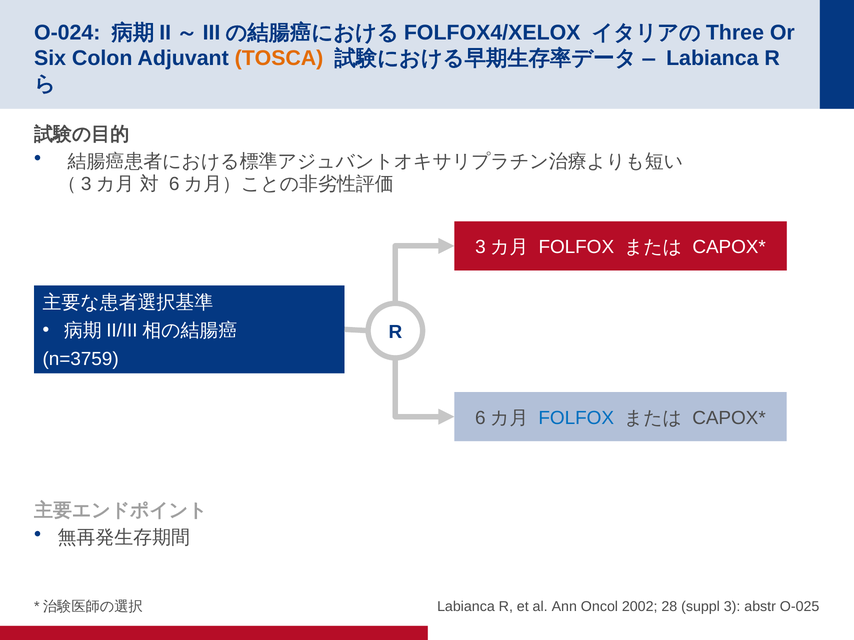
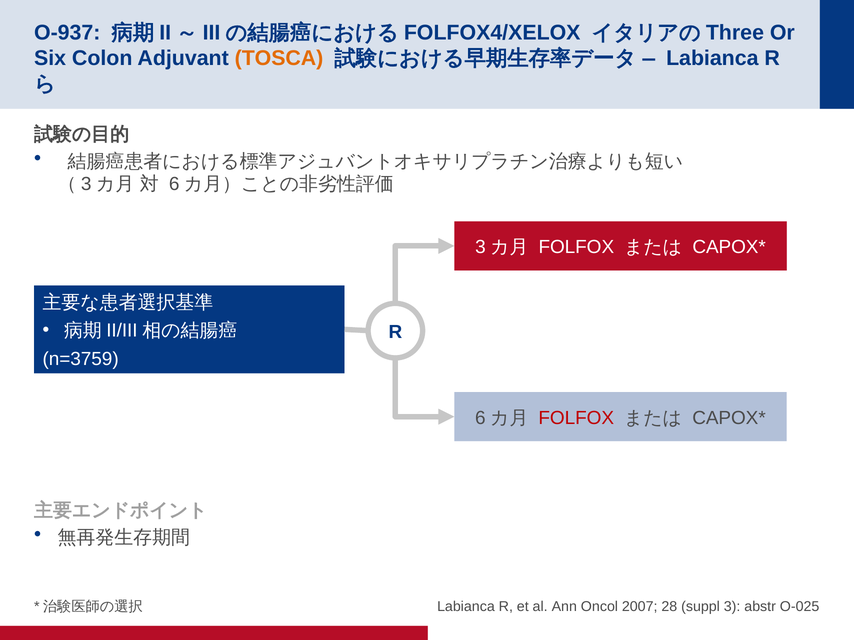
O-024: O-024 -> O-937
FOLFOX at (576, 418) colour: blue -> red
2002: 2002 -> 2007
